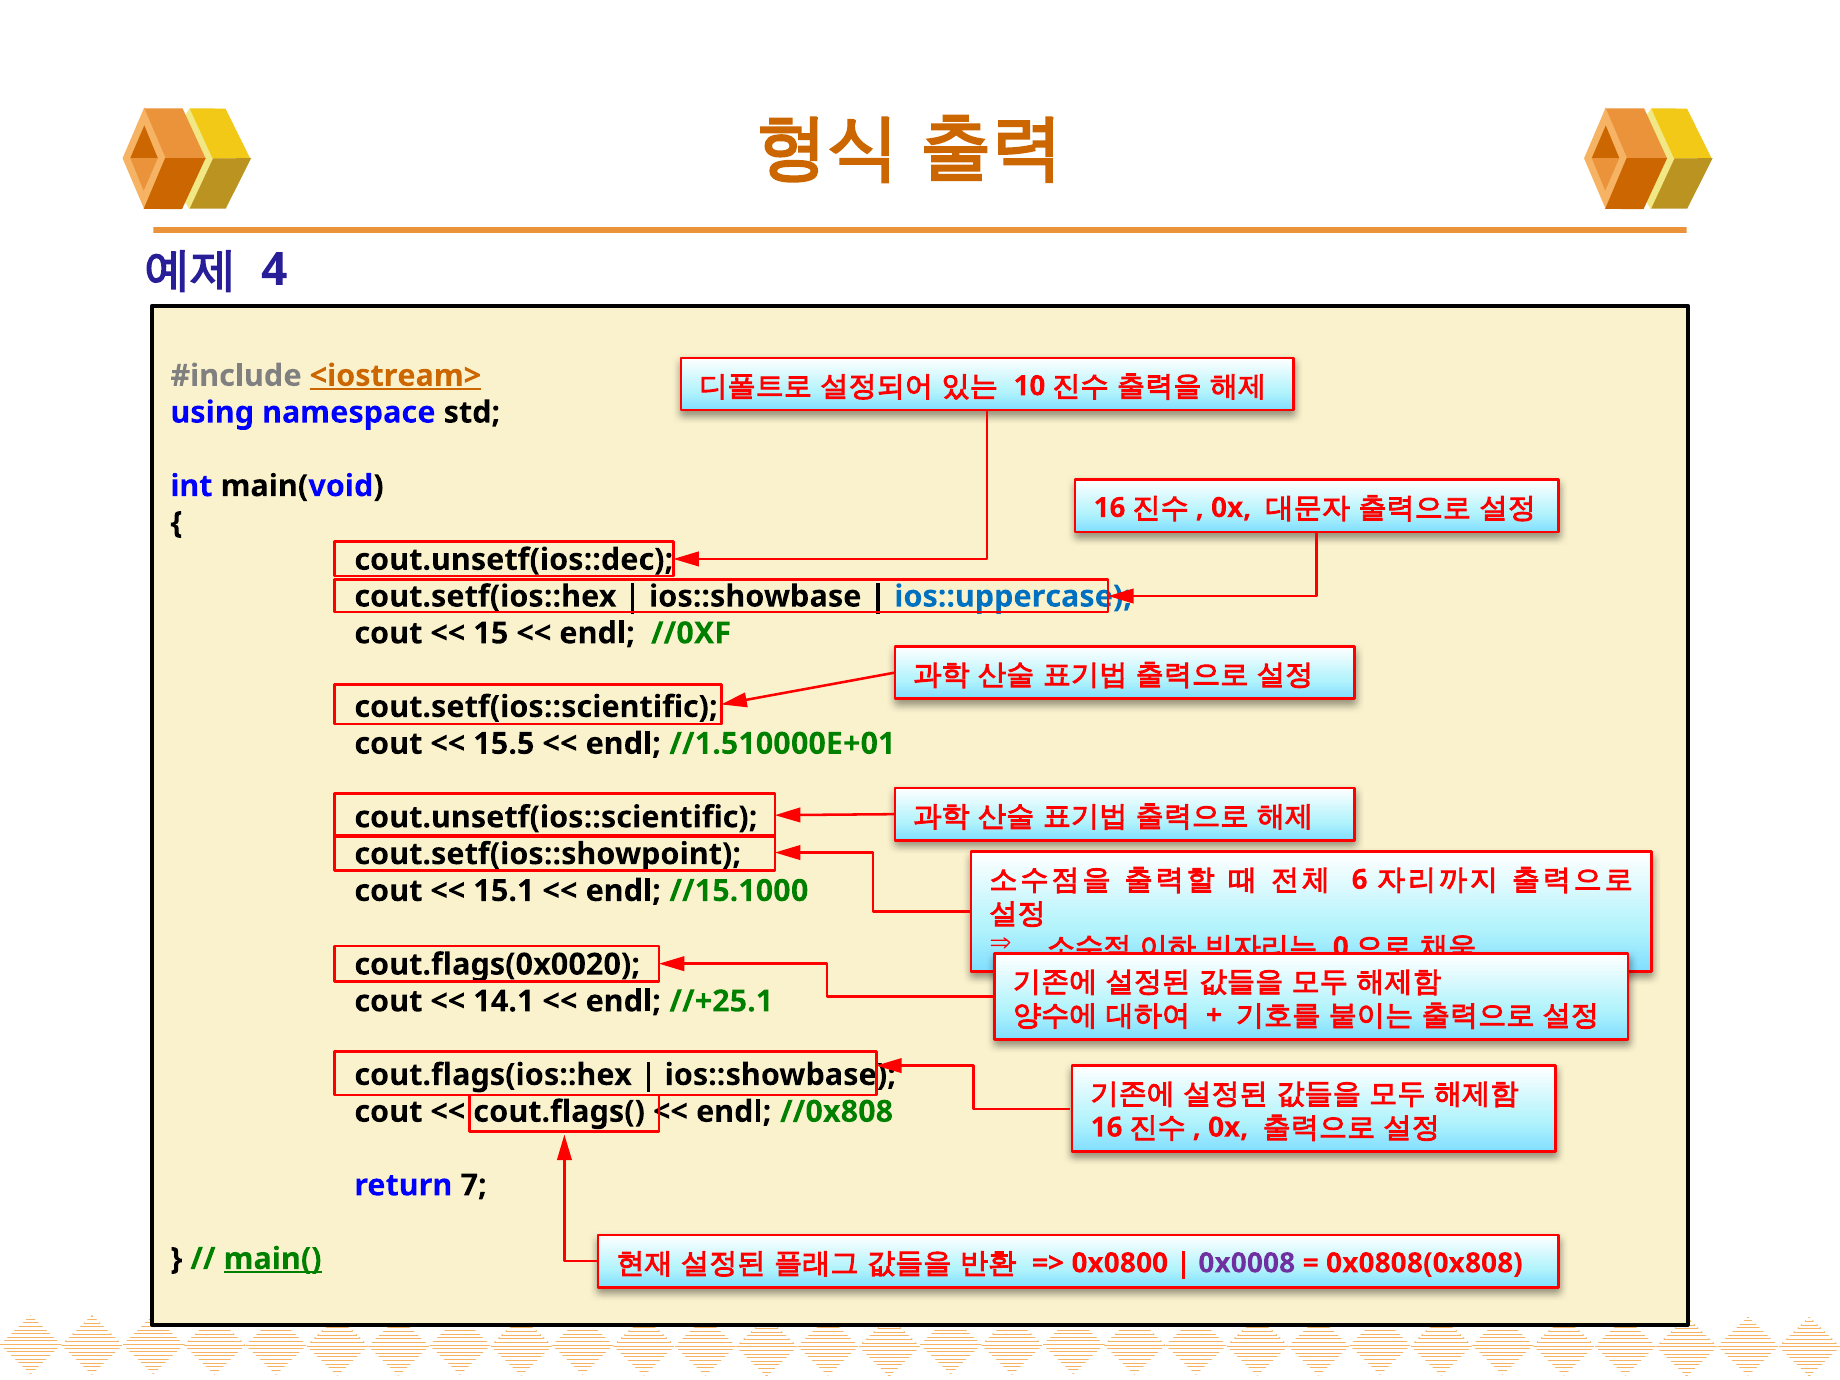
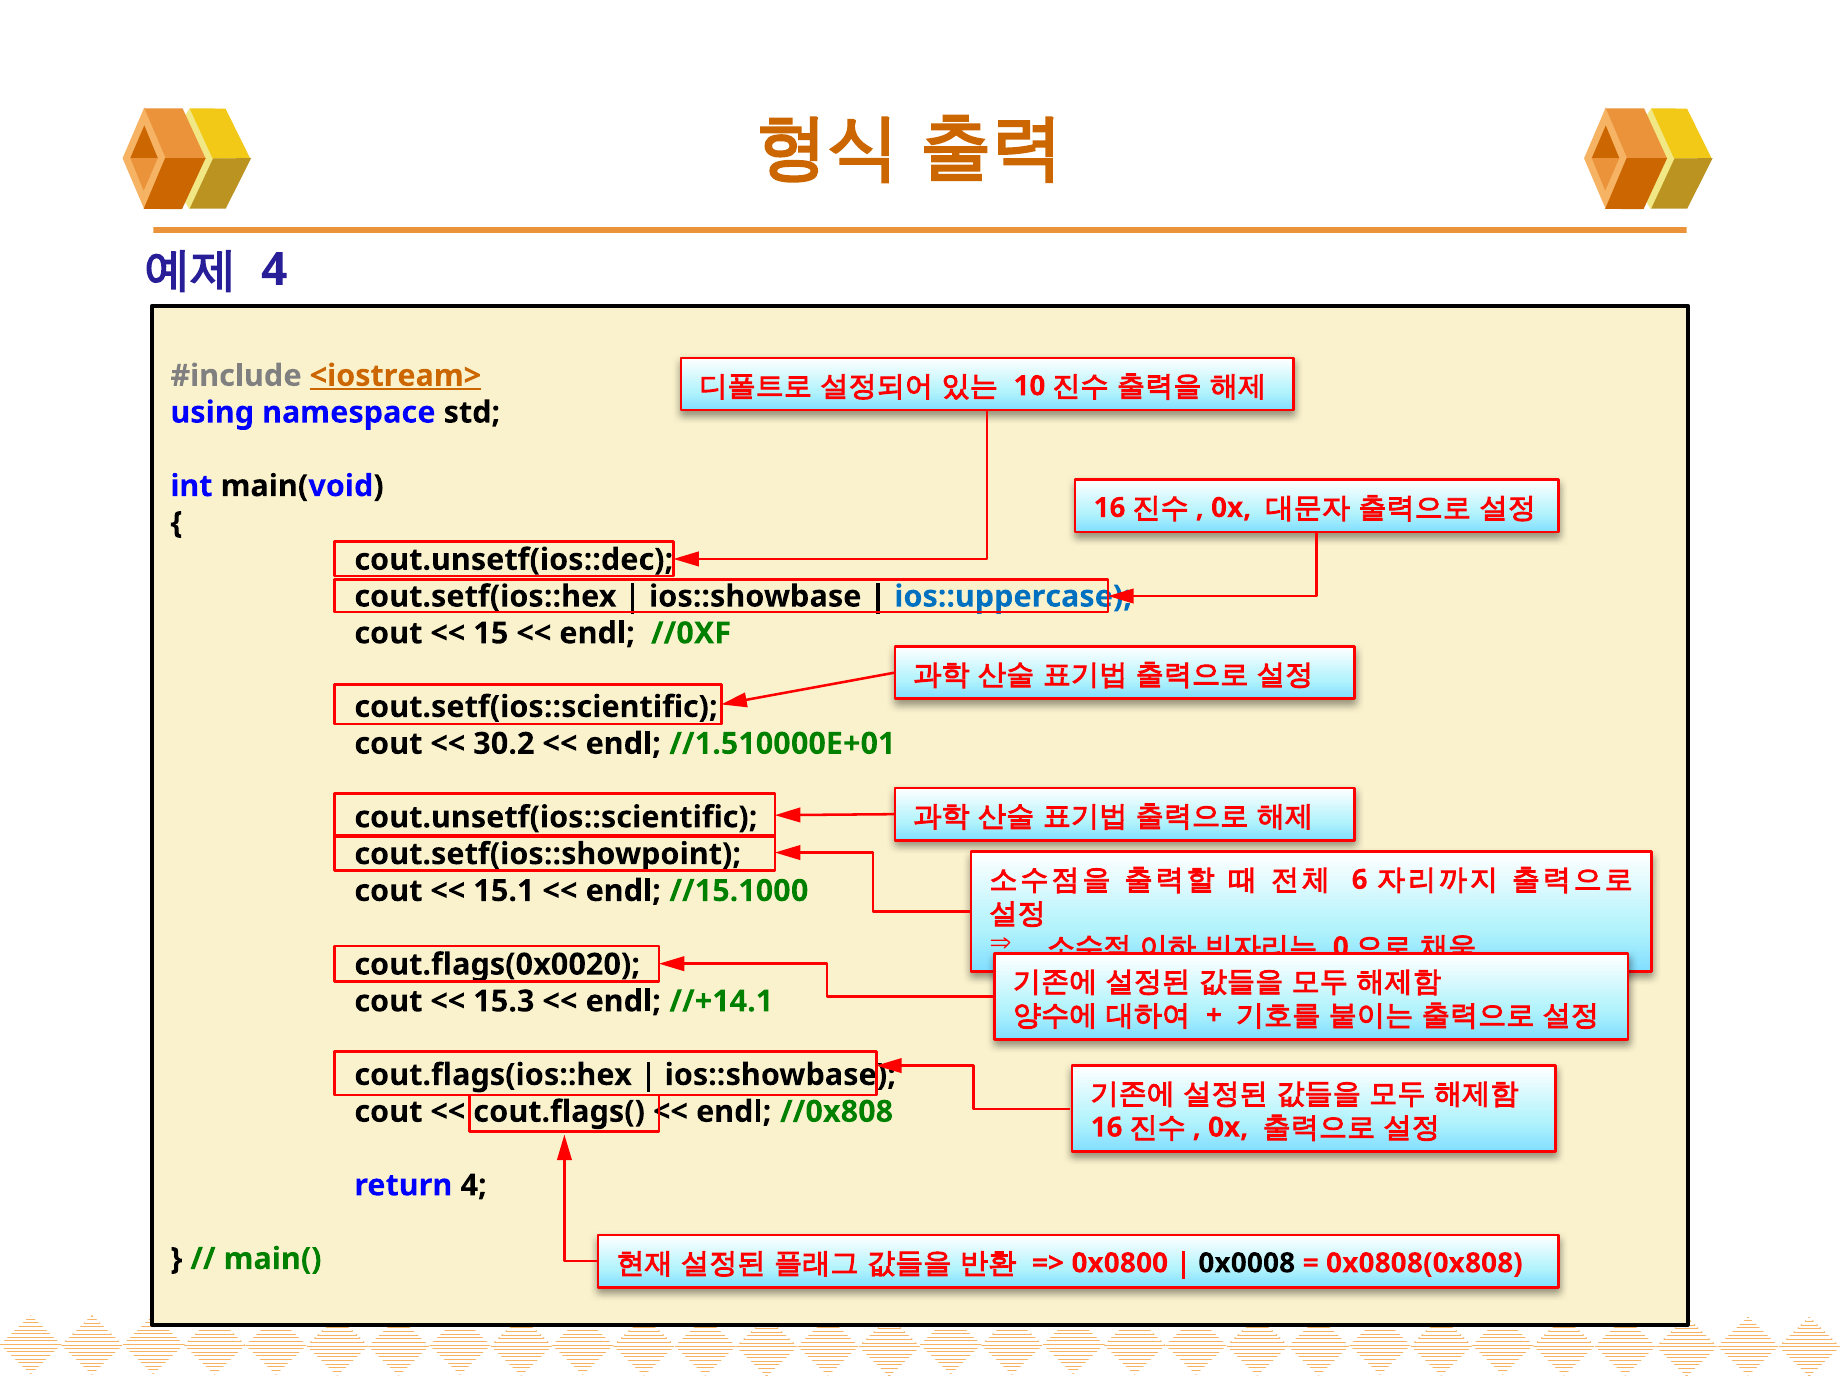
15.5: 15.5 -> 30.2
14.1: 14.1 -> 15.3
//+25.1: //+25.1 -> //+14.1
return 7: 7 -> 4
0x0008 colour: purple -> black
main( underline: present -> none
